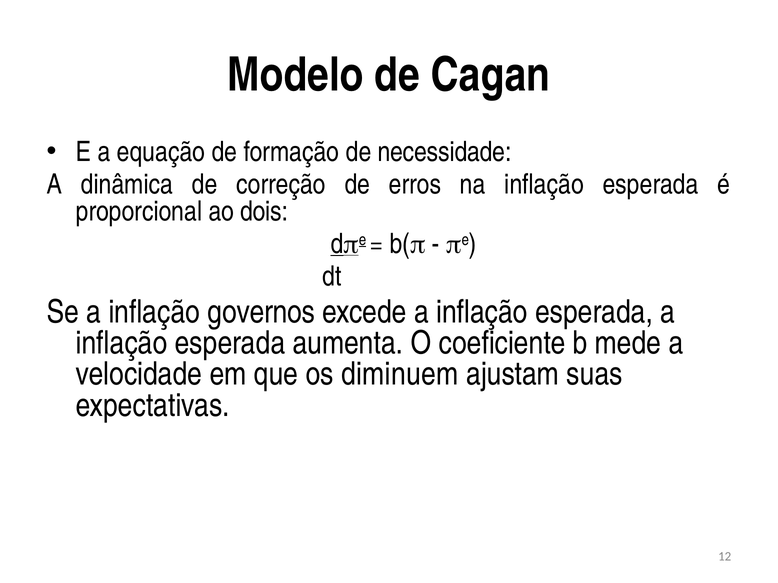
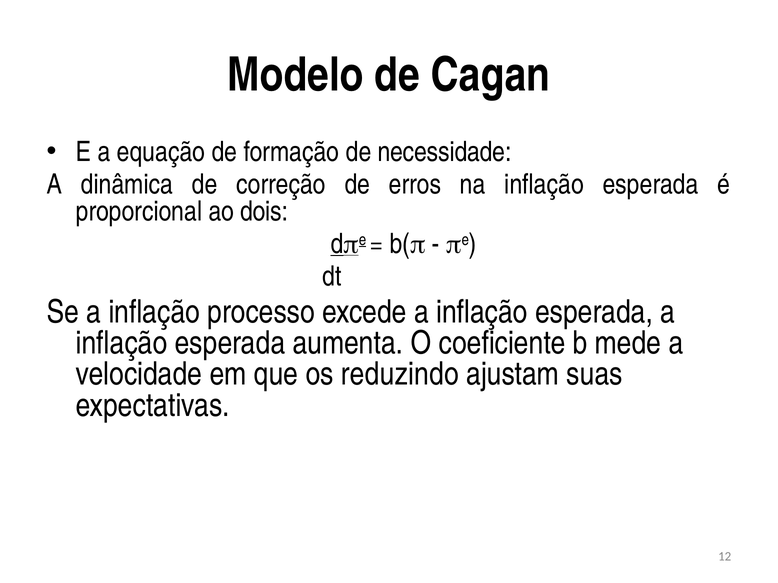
governos: governos -> processo
diminuem: diminuem -> reduzindo
